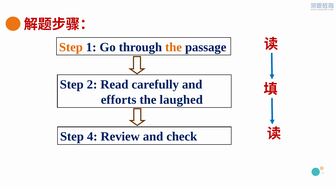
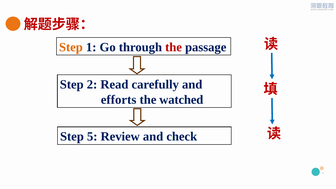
the at (174, 47) colour: orange -> red
laughed: laughed -> watched
4: 4 -> 5
